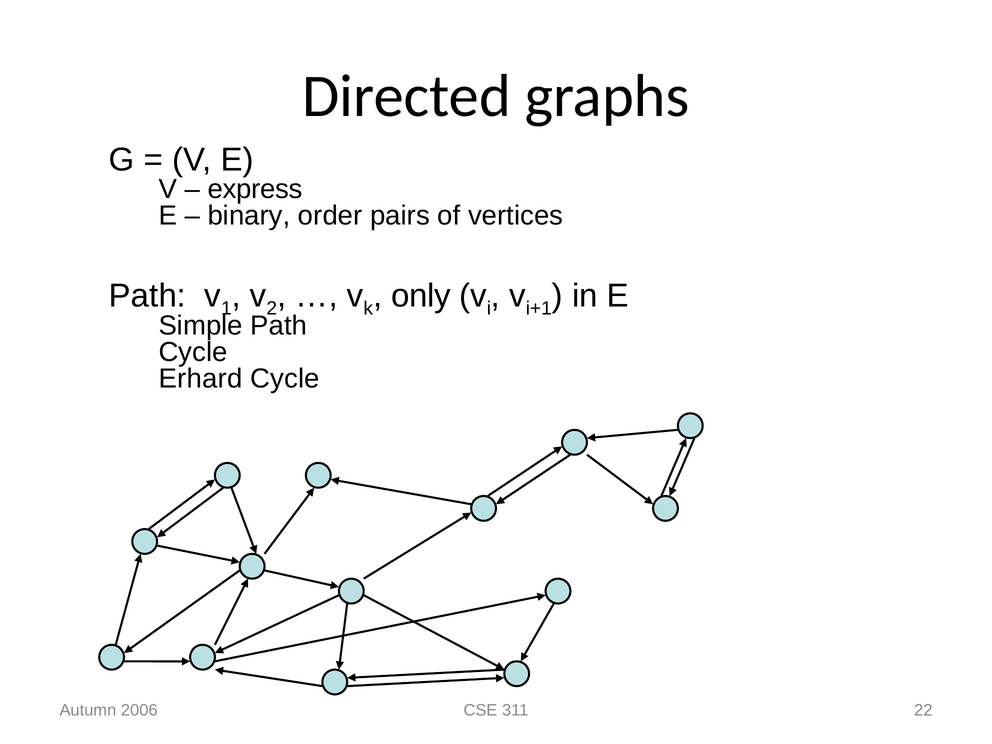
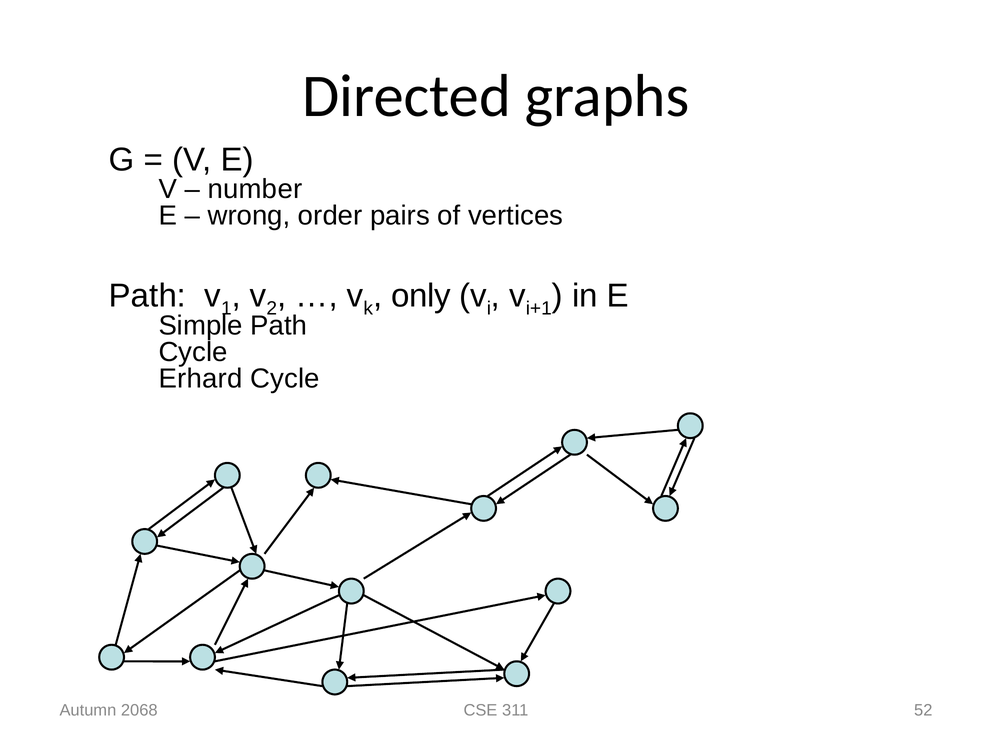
express: express -> number
binary: binary -> wrong
2006: 2006 -> 2068
22: 22 -> 52
